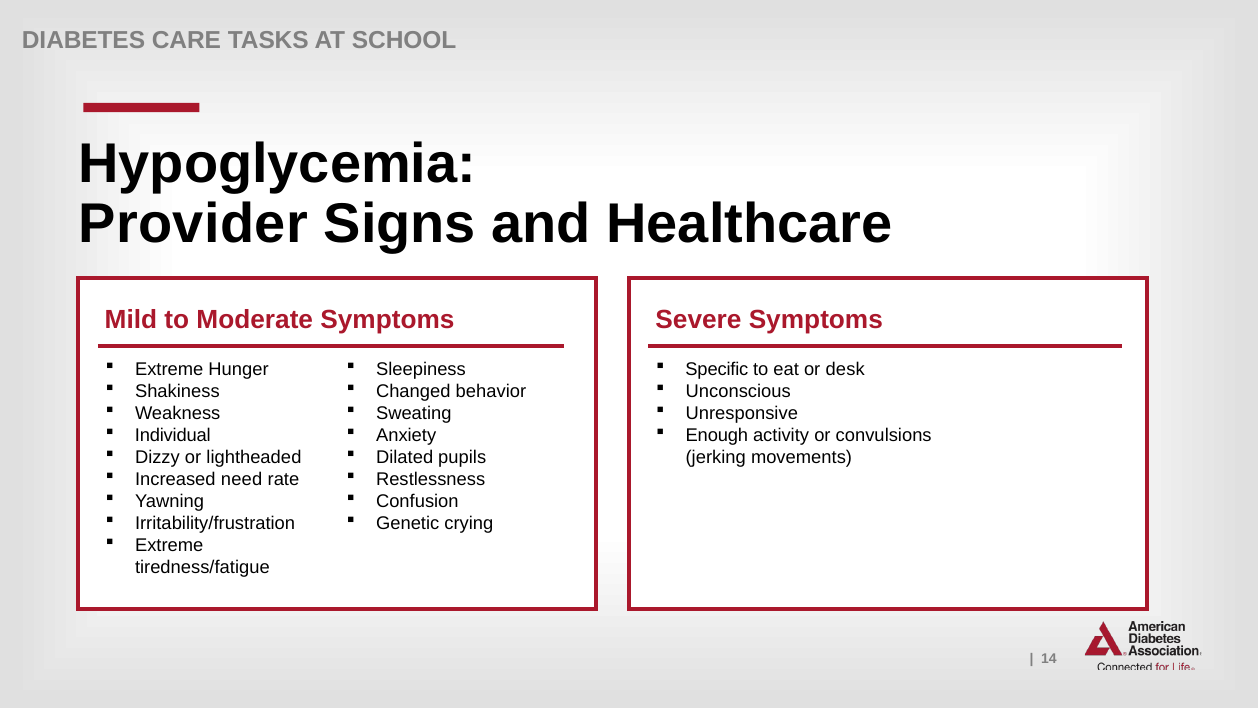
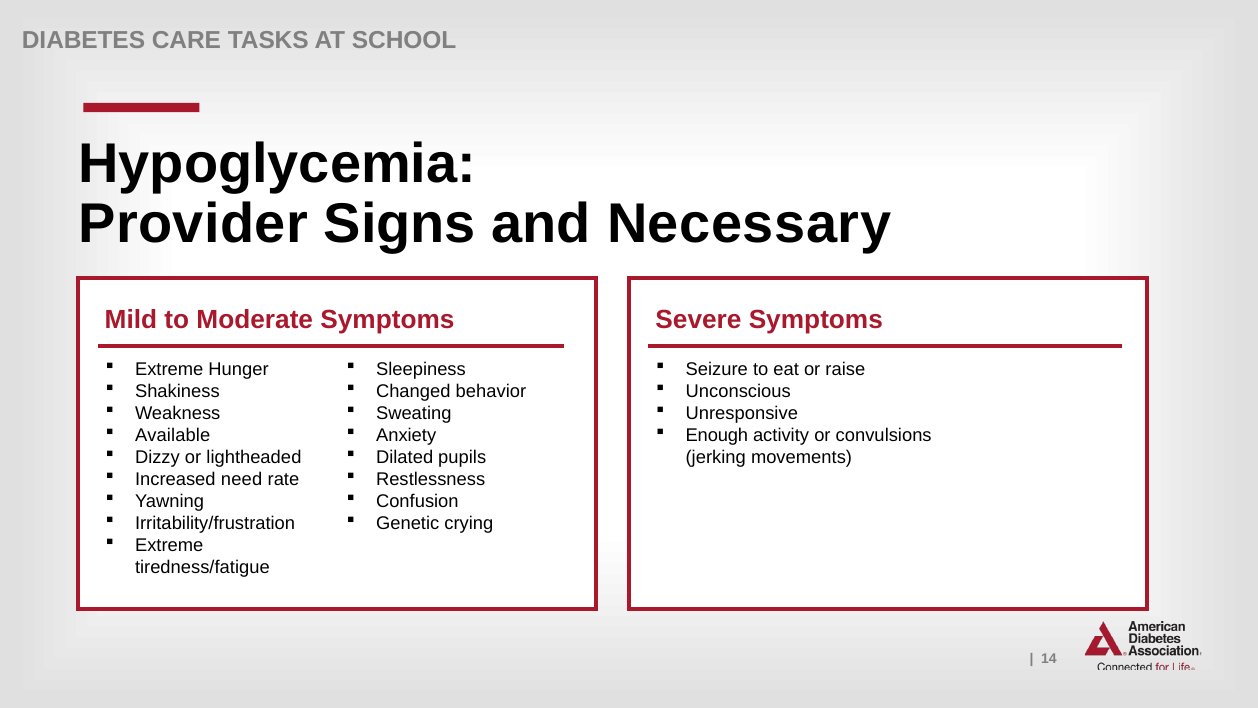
Healthcare: Healthcare -> Necessary
Specific: Specific -> Seizure
desk: desk -> raise
Individual: Individual -> Available
